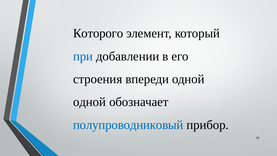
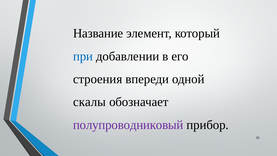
Которого: Которого -> Название
одной at (89, 102): одной -> скалы
полупроводниковый colour: blue -> purple
